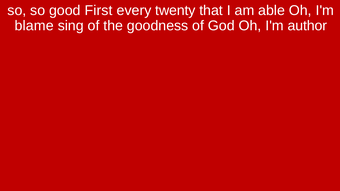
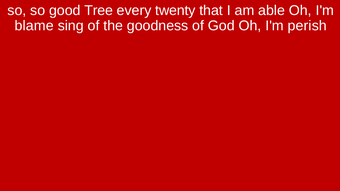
First: First -> Tree
author: author -> perish
